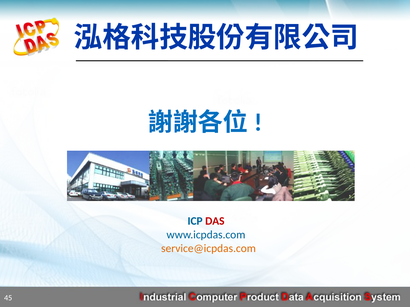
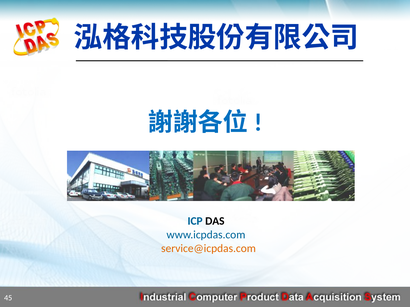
DAS colour: red -> black
